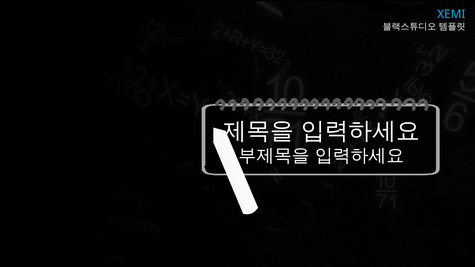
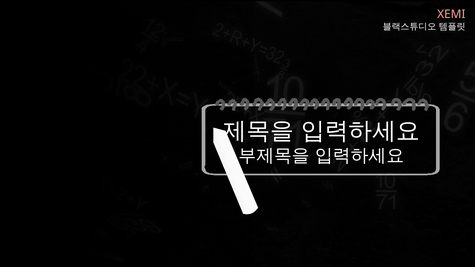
XEMI colour: light blue -> pink
